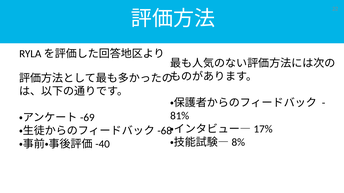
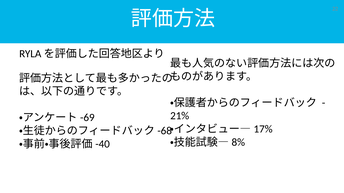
81%: 81% -> 21%
